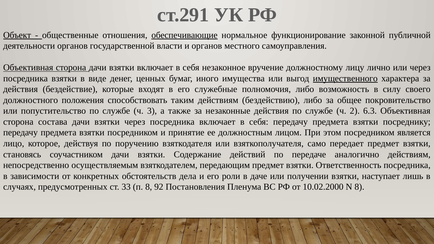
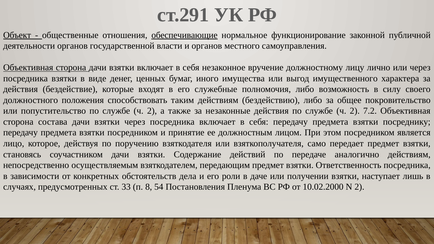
имущественного underline: present -> none
3 at (152, 111): 3 -> 2
6.3: 6.3 -> 7.2
92: 92 -> 54
N 8: 8 -> 2
